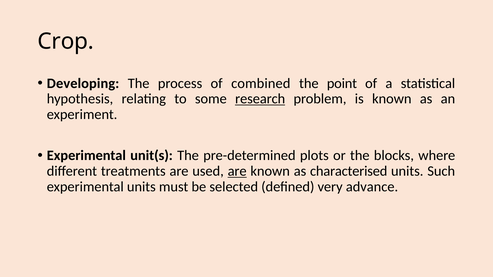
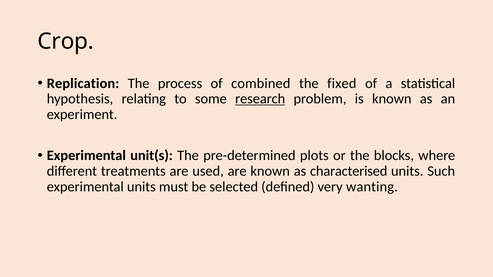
Developing: Developing -> Replication
point: point -> fixed
are at (237, 171) underline: present -> none
advance: advance -> wanting
